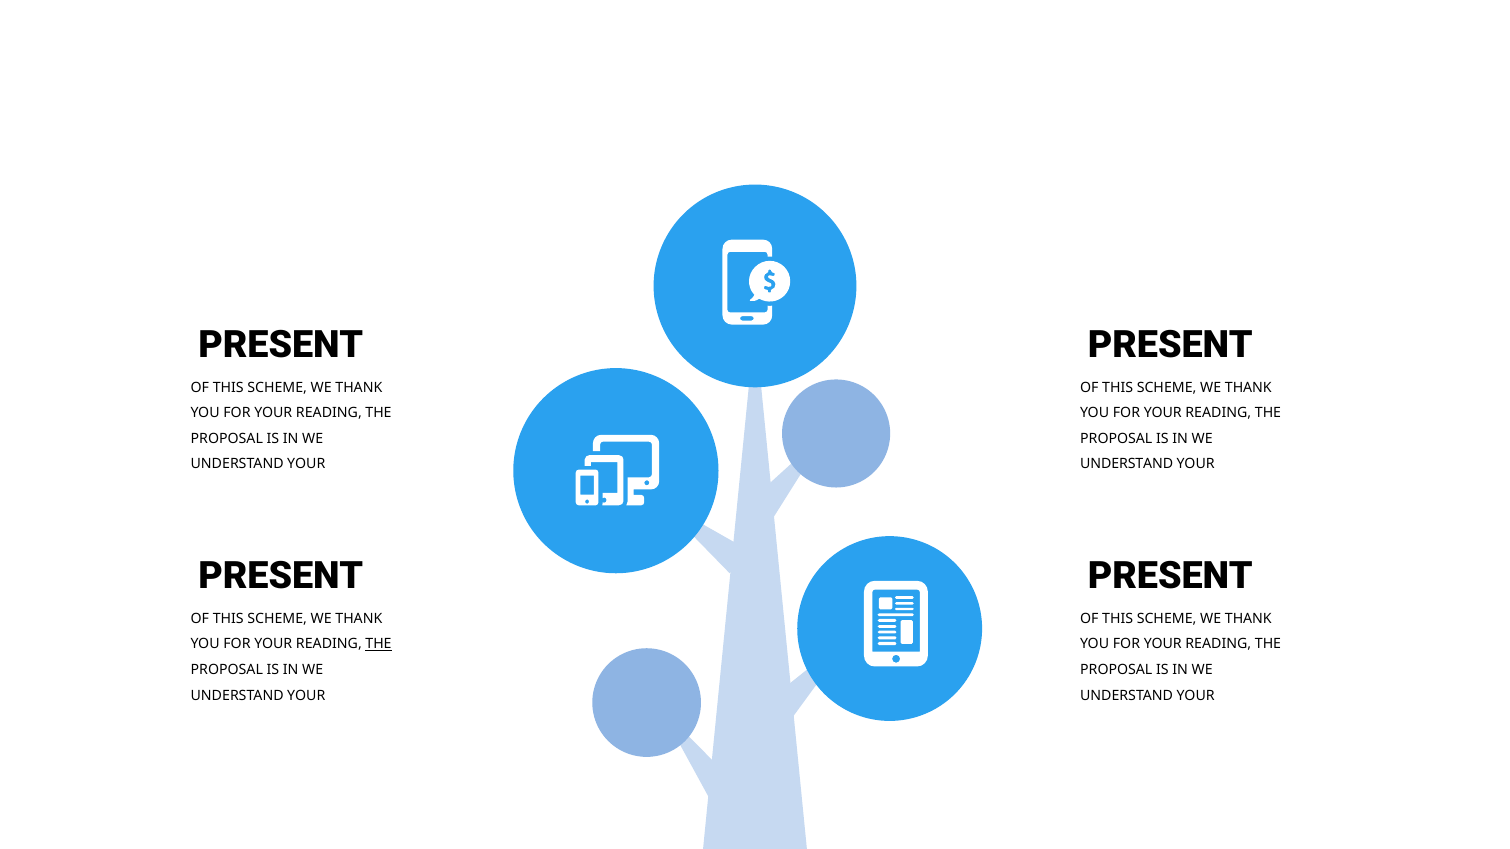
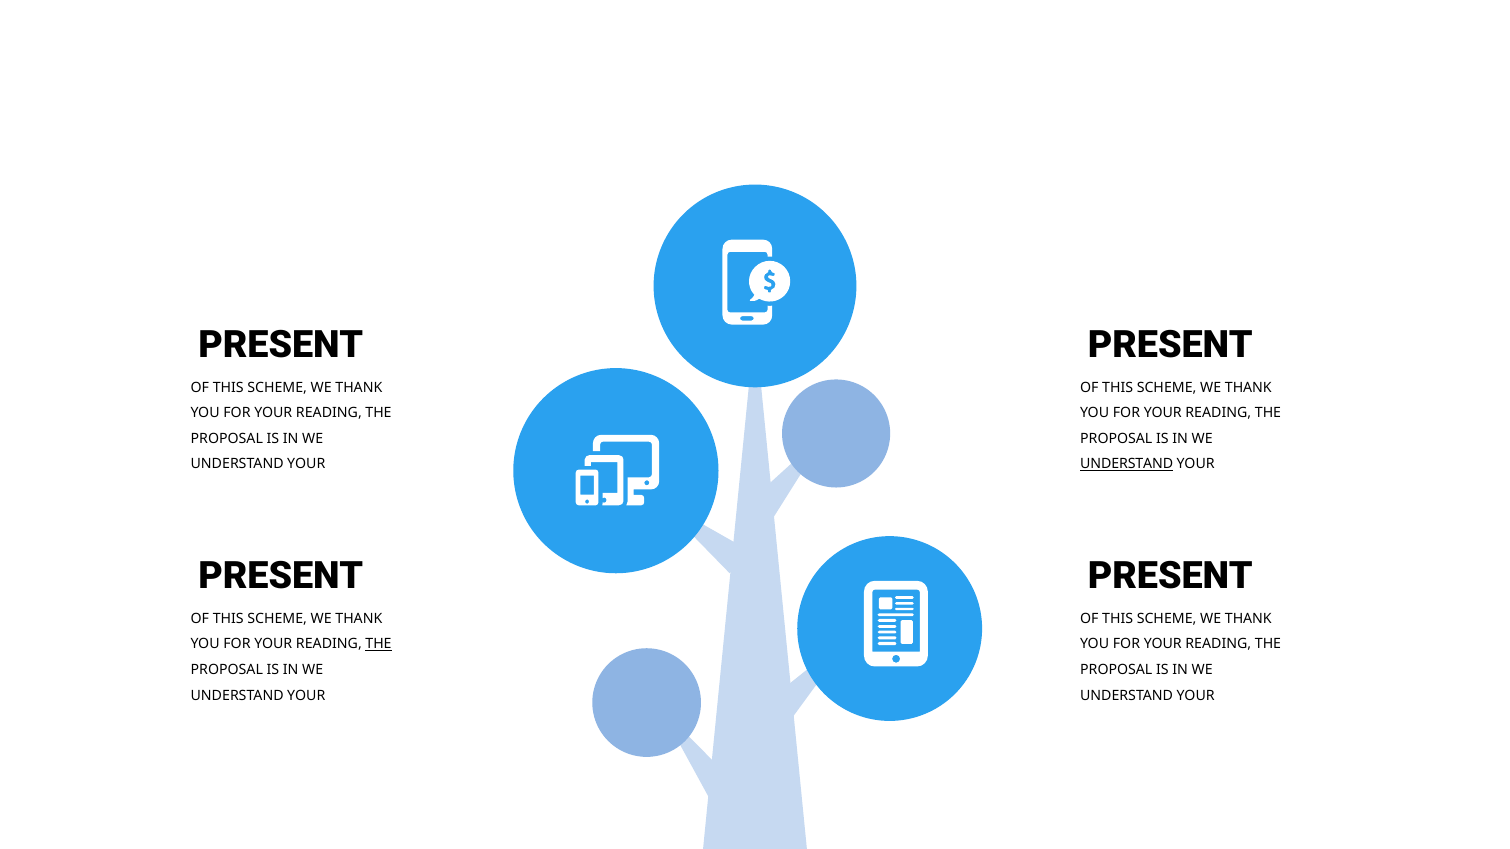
UNDERSTAND at (1127, 464) underline: none -> present
